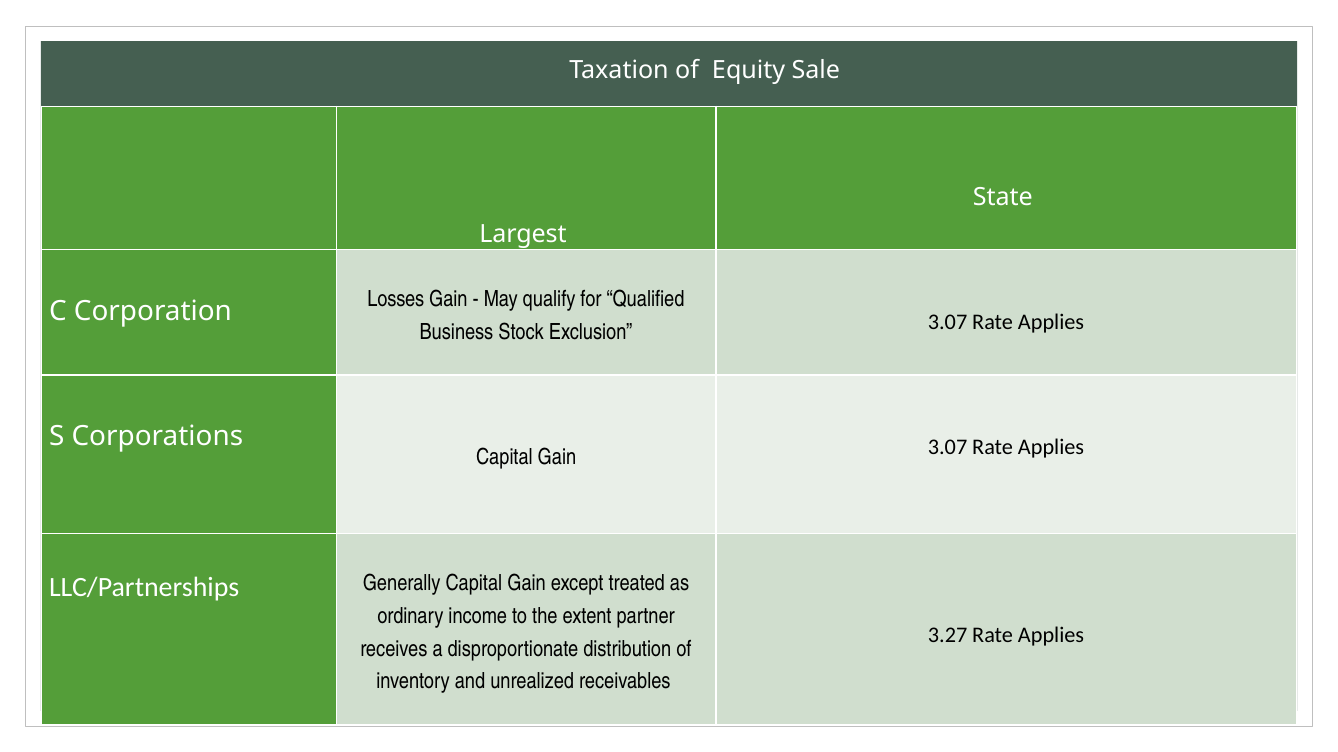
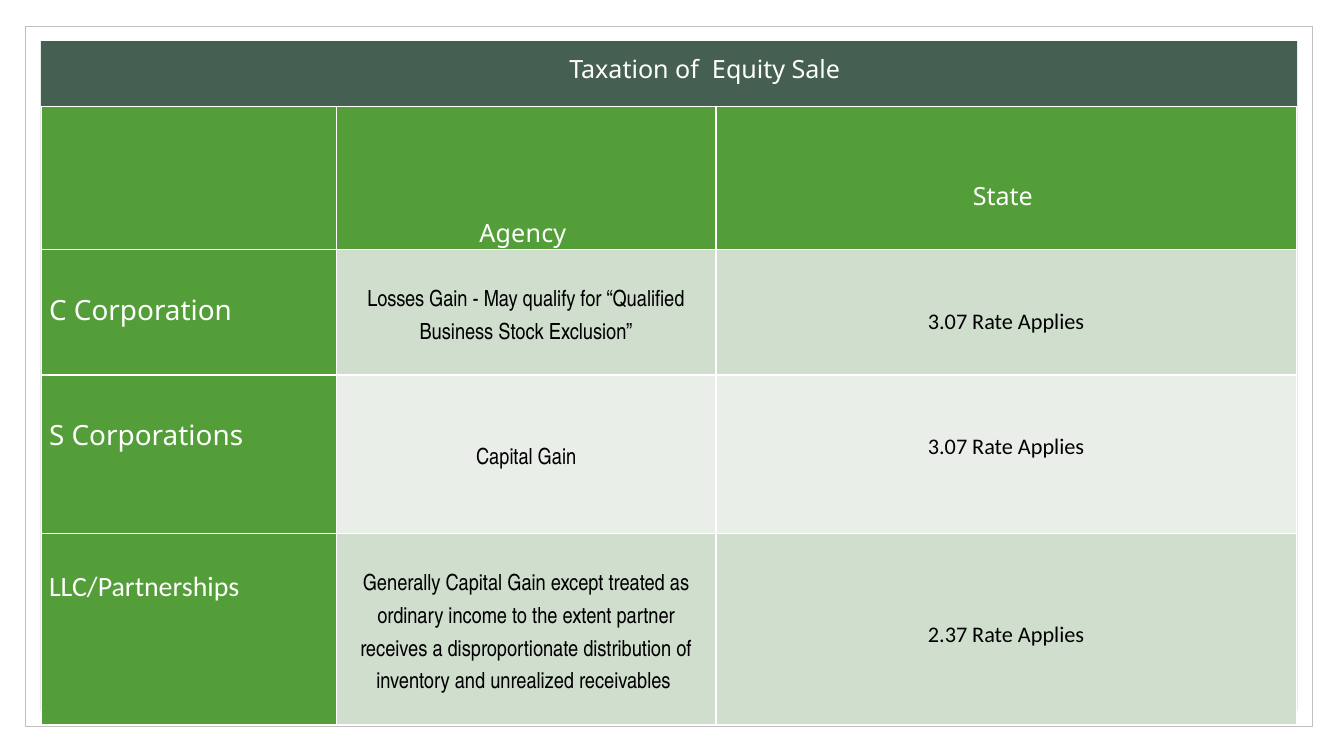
Largest: Largest -> Agency
3.27: 3.27 -> 2.37
